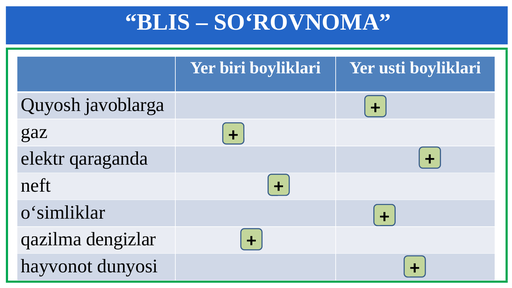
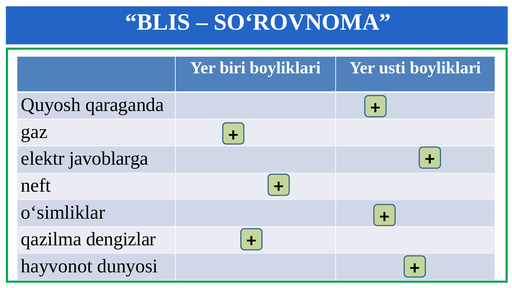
javoblarga: javoblarga -> qaraganda
qaraganda: qaraganda -> javoblarga
